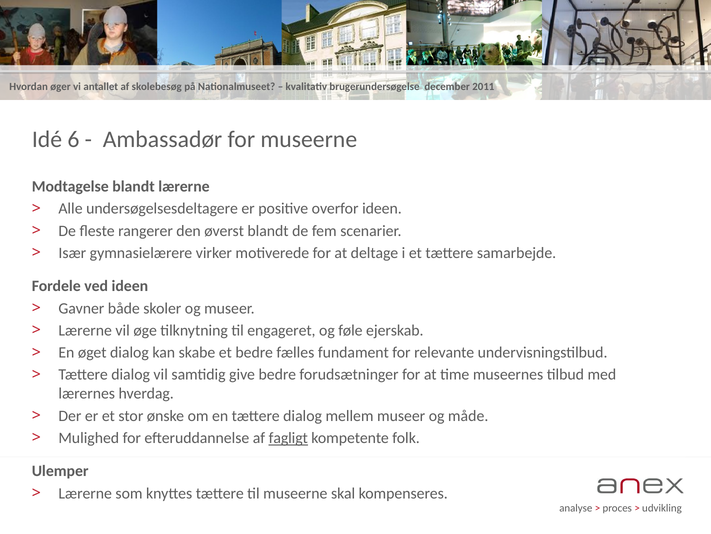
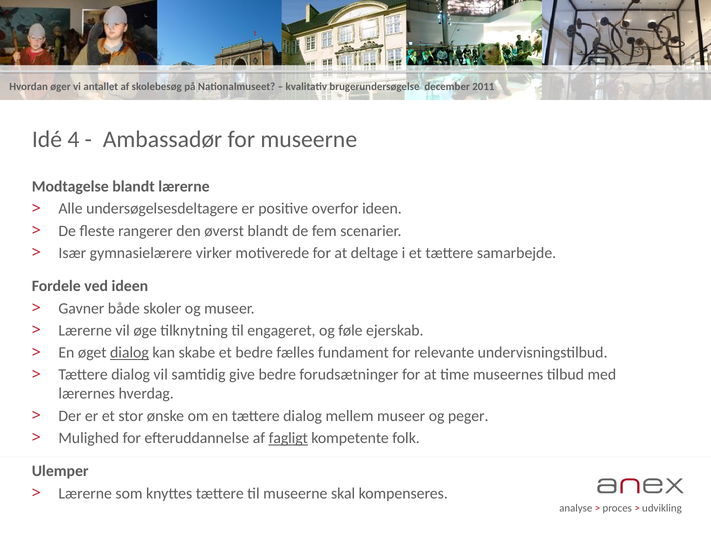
6: 6 -> 4
dialog at (129, 352) underline: none -> present
måde: måde -> peger
